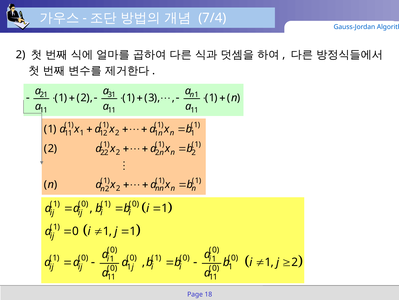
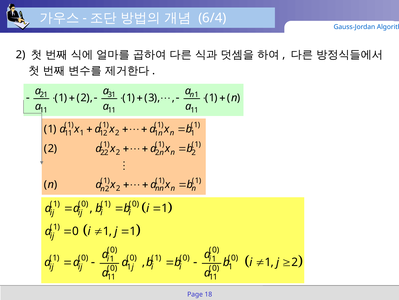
7/4: 7/4 -> 6/4
